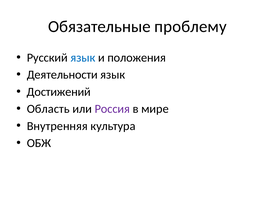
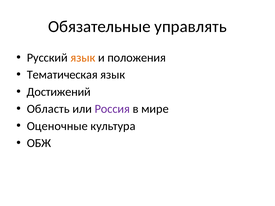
проблему: проблему -> управлять
язык at (83, 58) colour: blue -> orange
Деятельности: Деятельности -> Тематическая
Внутренняя: Внутренняя -> Оценочные
